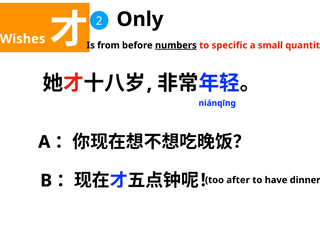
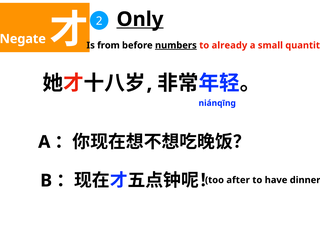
Only underline: none -> present
Wishes: Wishes -> Negate
specific: specific -> already
